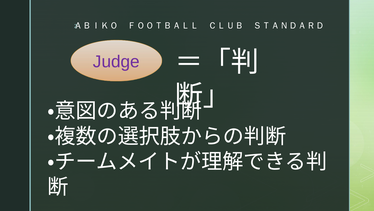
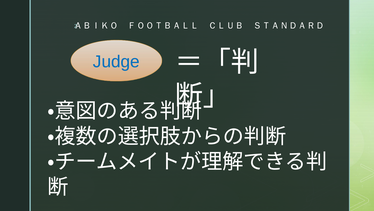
Judge colour: purple -> blue
